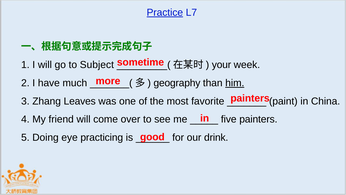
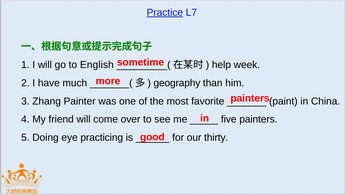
Subject: Subject -> English
your: your -> help
him underline: present -> none
Leaves: Leaves -> Painter
drink: drink -> thirty
